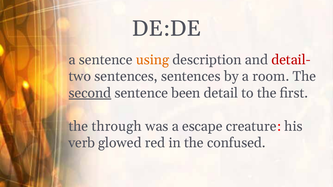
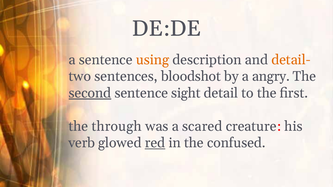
detail- colour: red -> orange
sentences sentences: sentences -> bloodshot
room: room -> angry
been: been -> sight
escape: escape -> scared
red underline: none -> present
